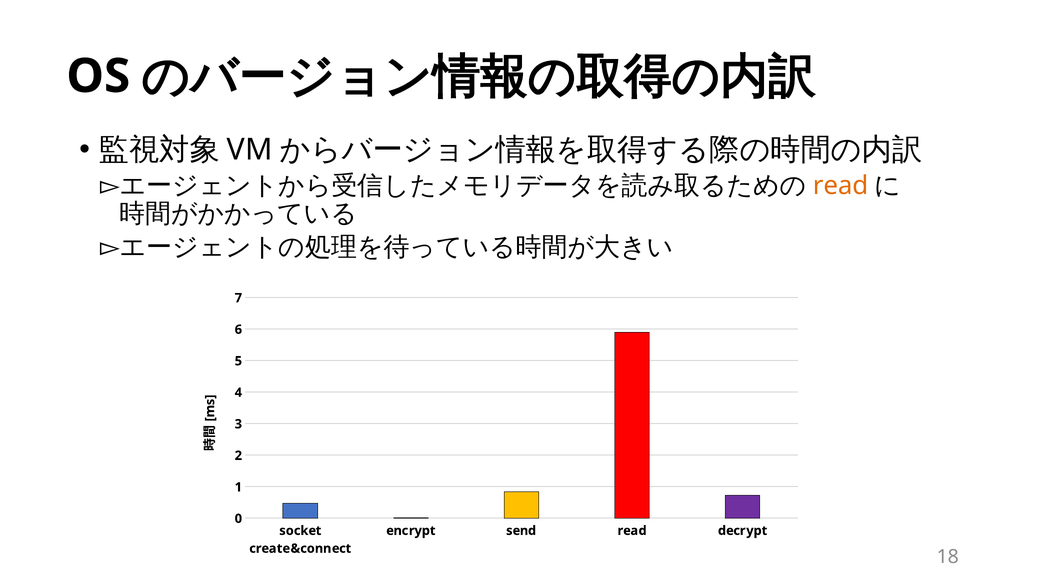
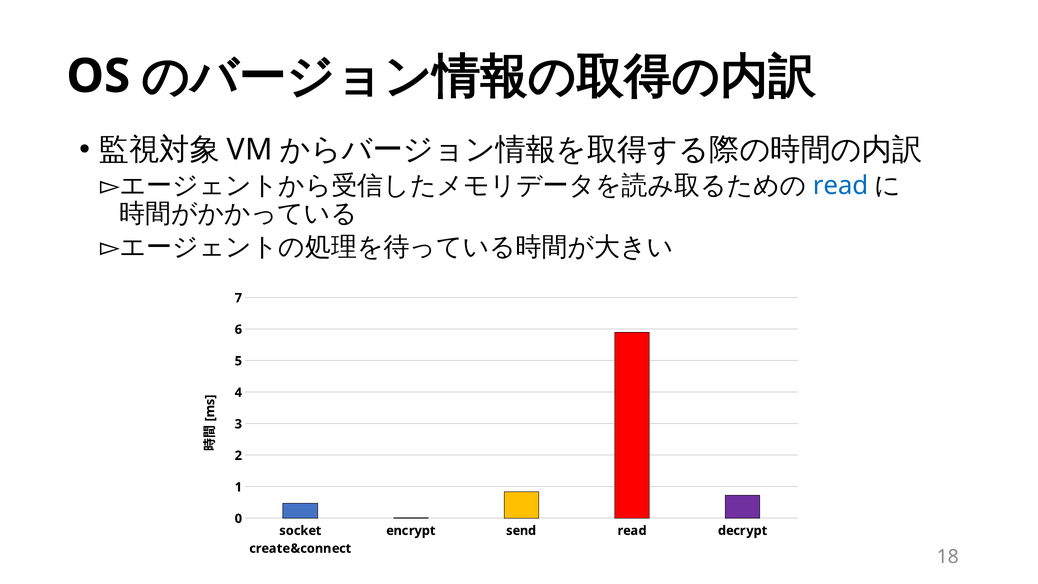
read at (841, 186) colour: orange -> blue
